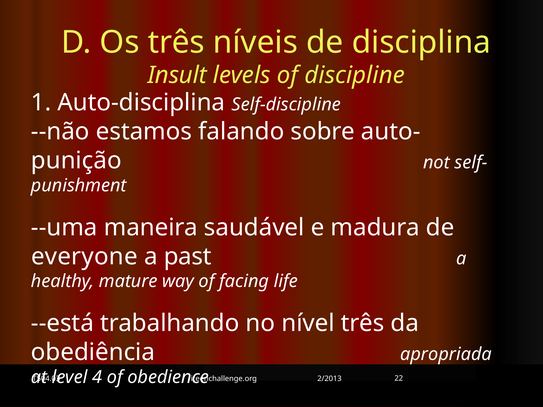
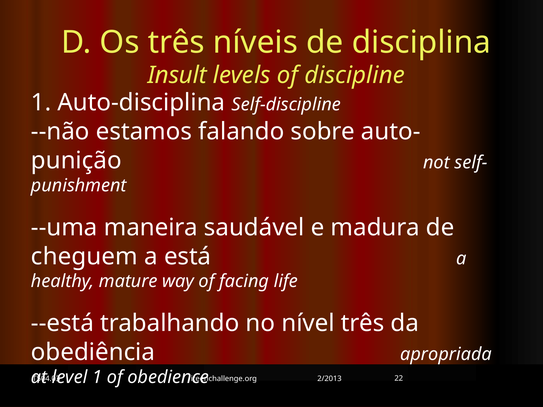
everyone: everyone -> cheguem
past: past -> está
level 4: 4 -> 1
